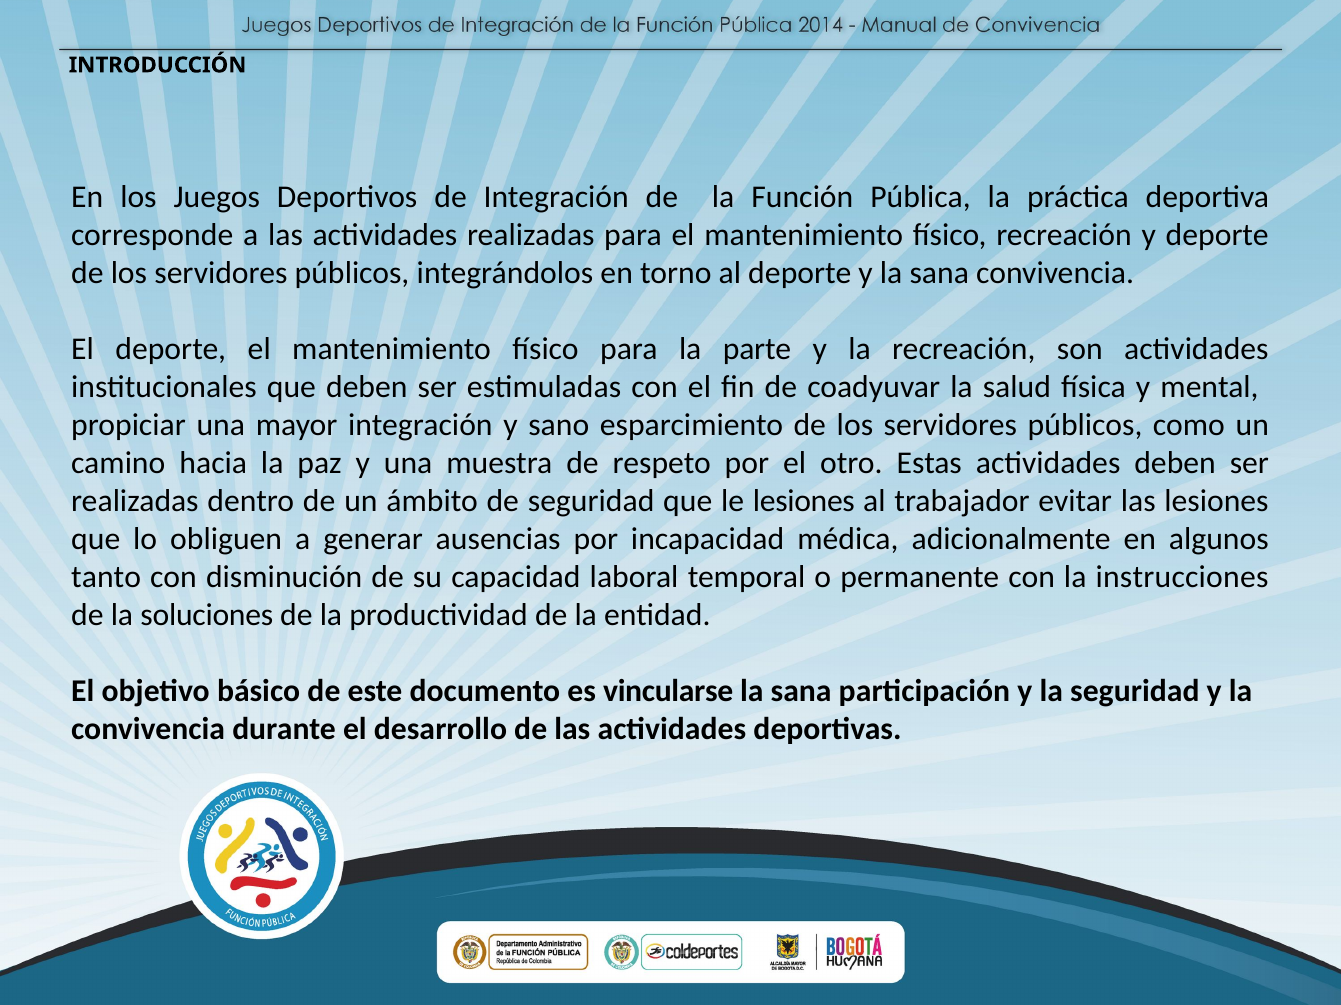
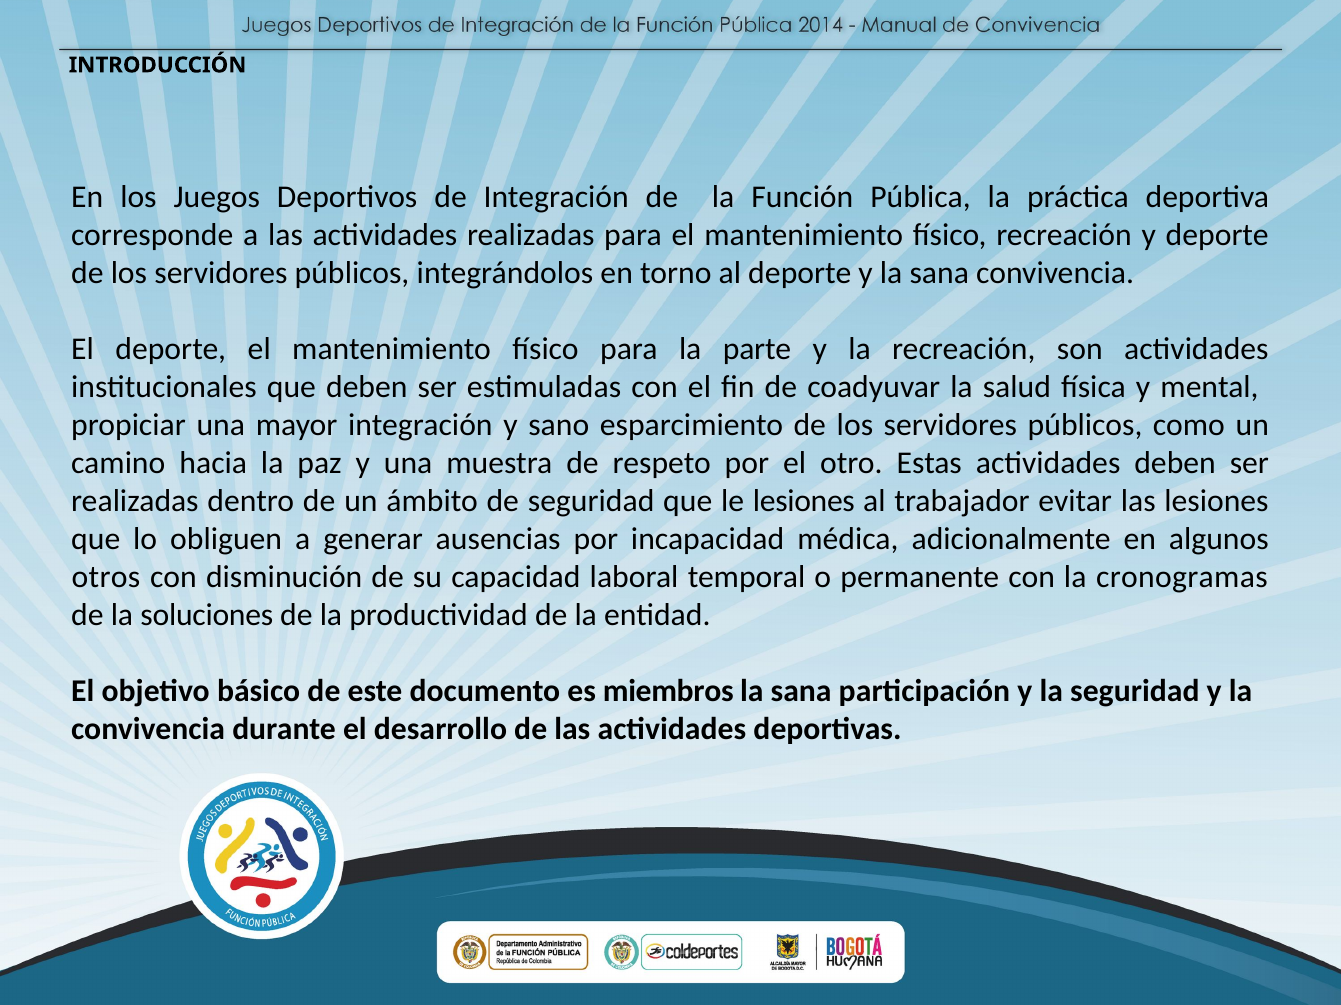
tanto: tanto -> otros
instrucciones: instrucciones -> cronogramas
vincularse: vincularse -> miembros
